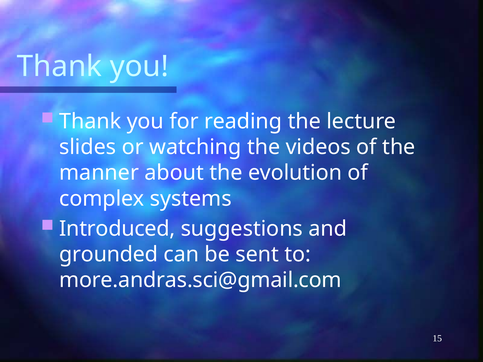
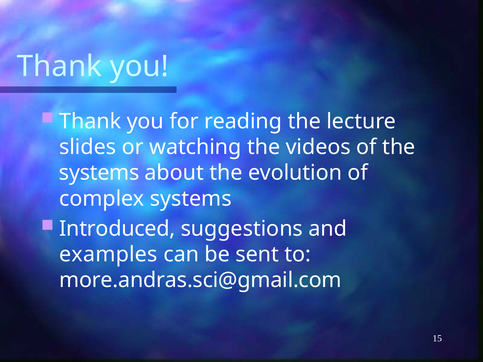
manner at (99, 173): manner -> systems
grounded: grounded -> examples
